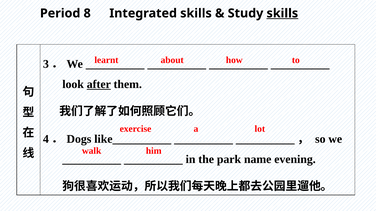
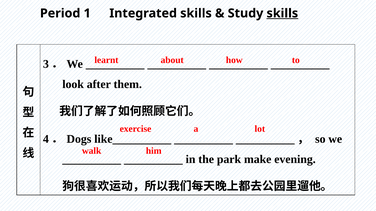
8: 8 -> 1
after underline: present -> none
name: name -> make
